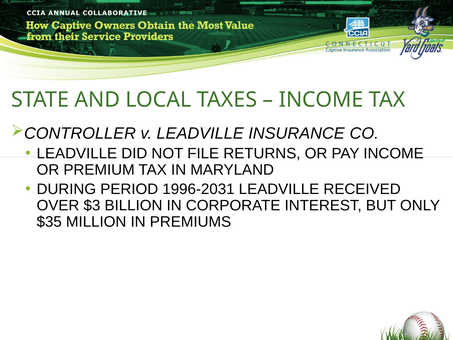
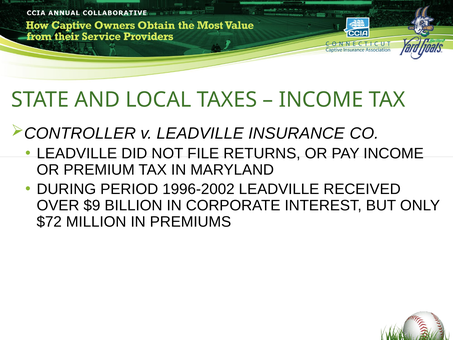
1996-2031: 1996-2031 -> 1996-2002
$3: $3 -> $9
$35: $35 -> $72
